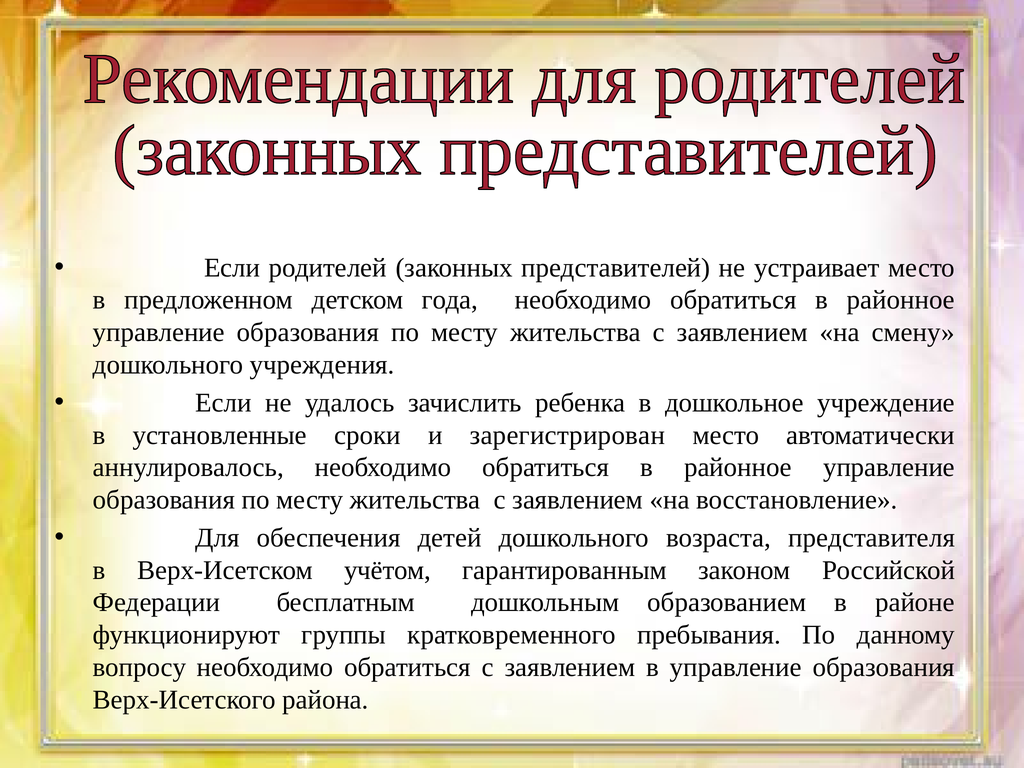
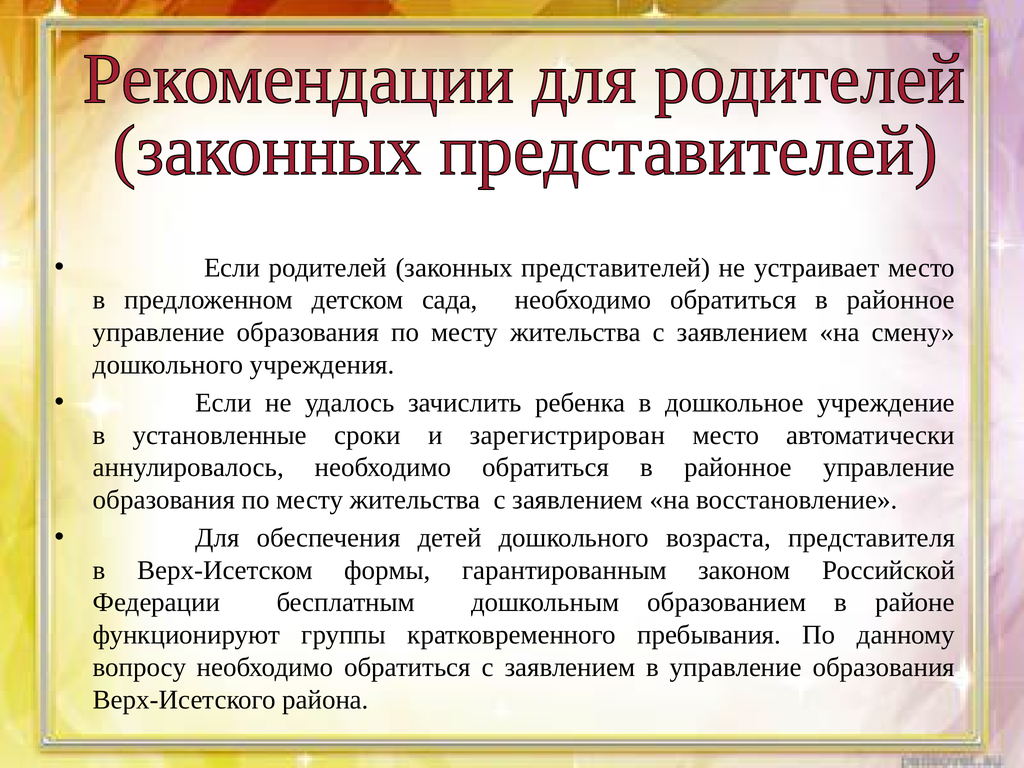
года: года -> сада
учётом: учётом -> формы
